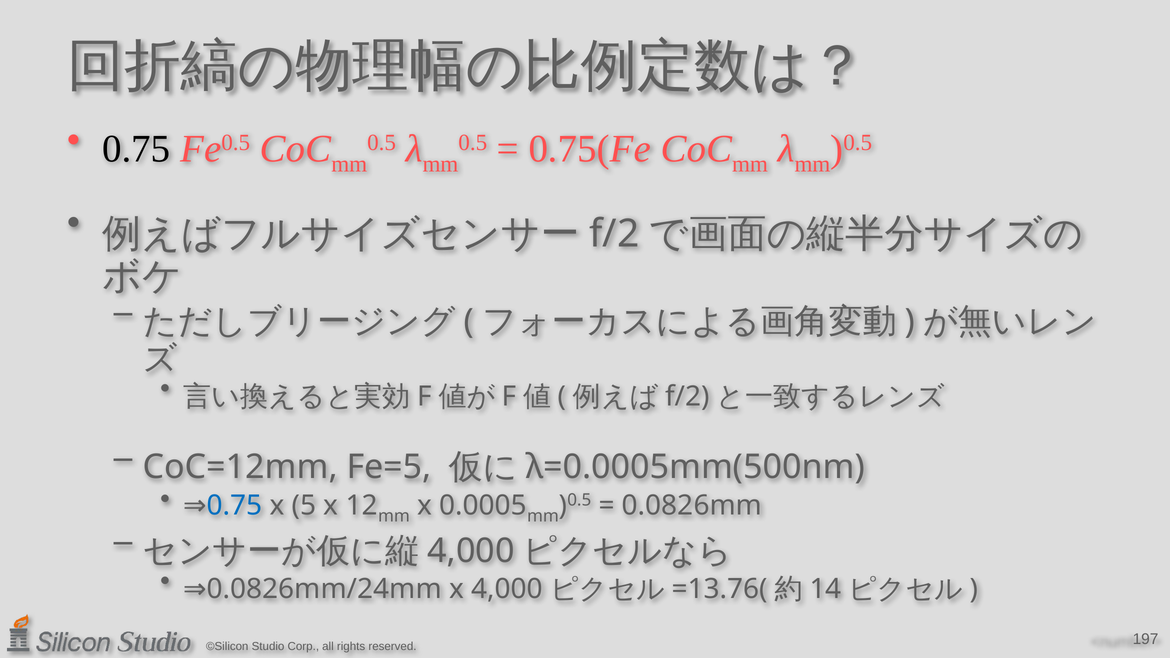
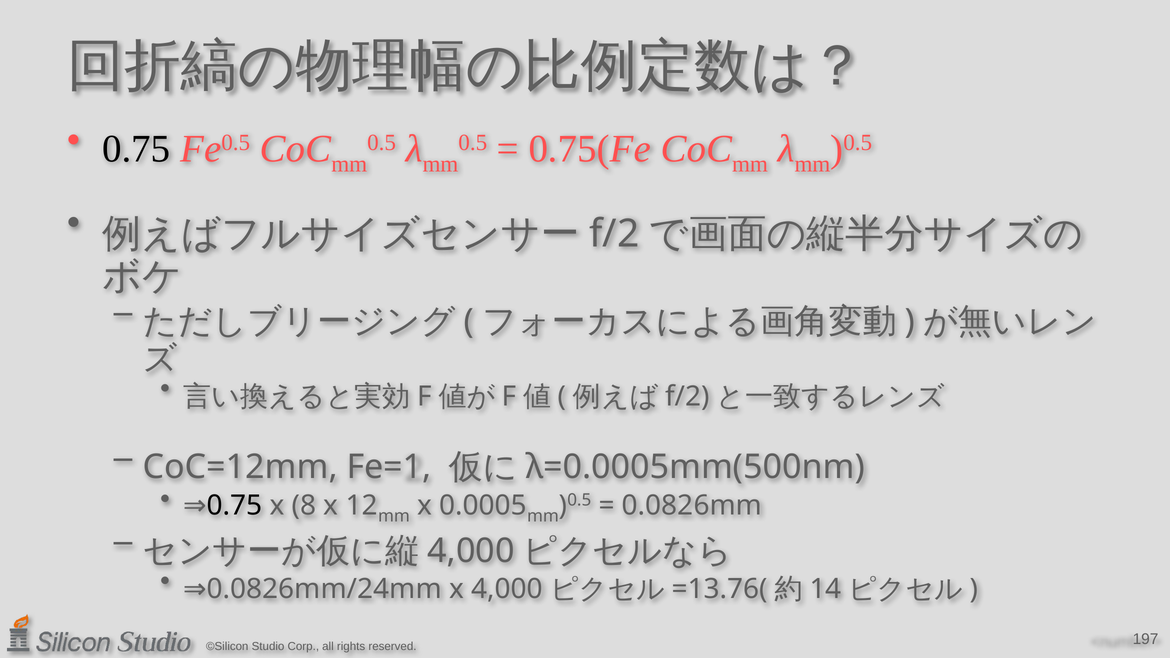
Fe=5: Fe=5 -> Fe=1
0.75 at (235, 505) colour: blue -> black
5: 5 -> 8
